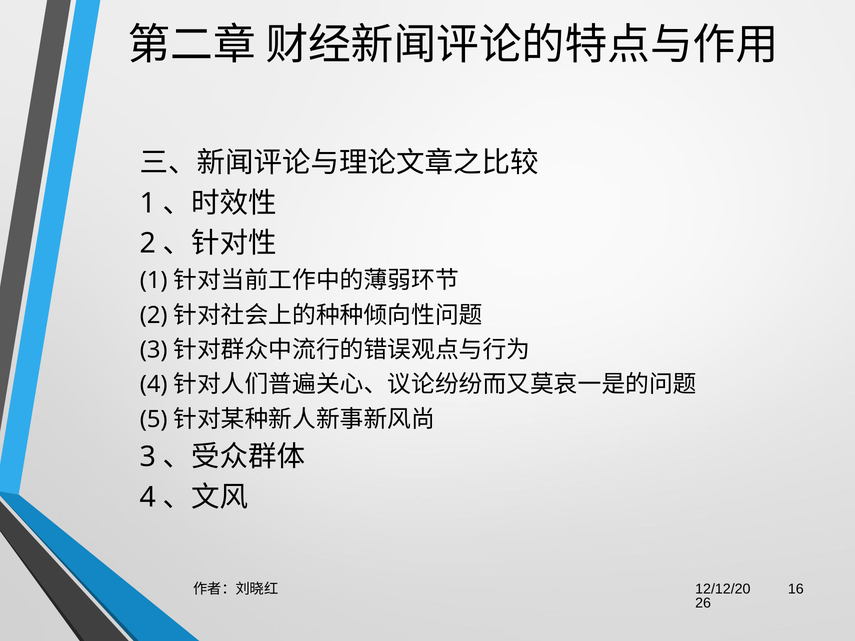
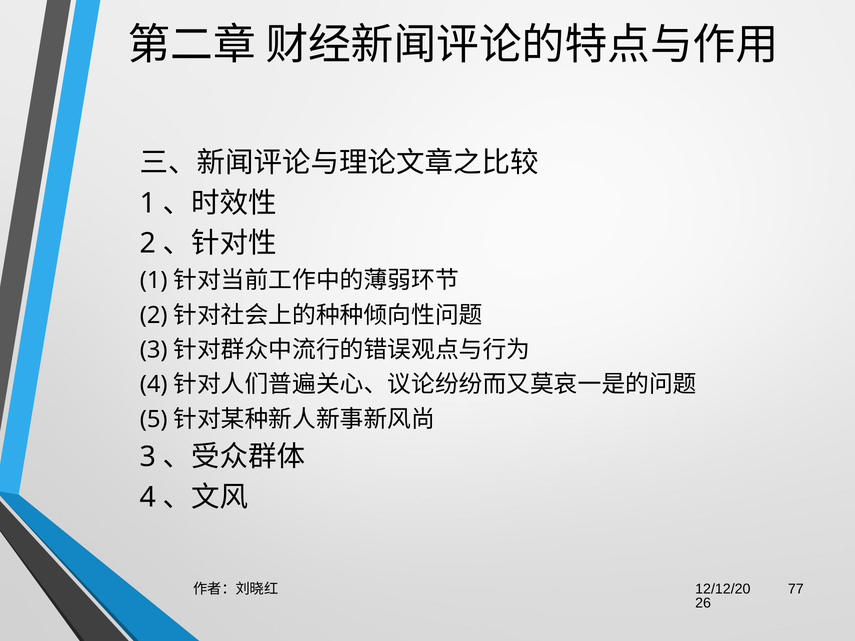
16: 16 -> 77
